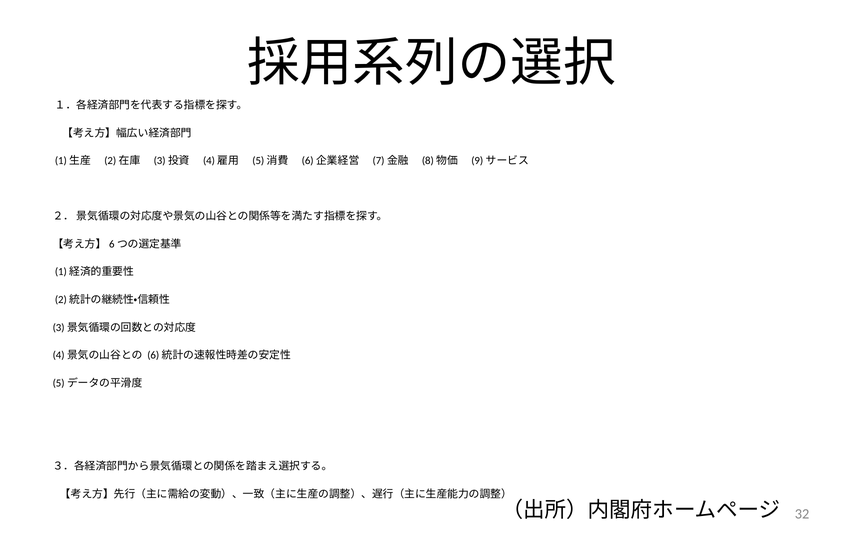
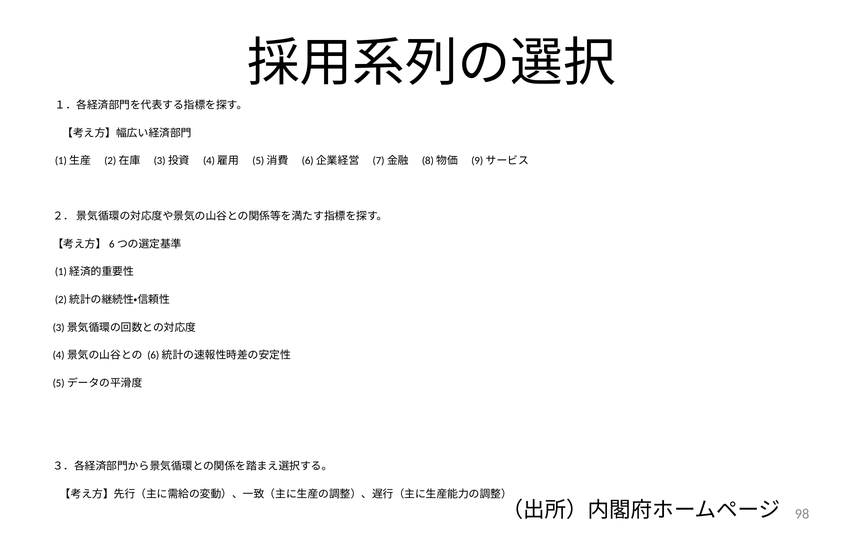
32: 32 -> 98
